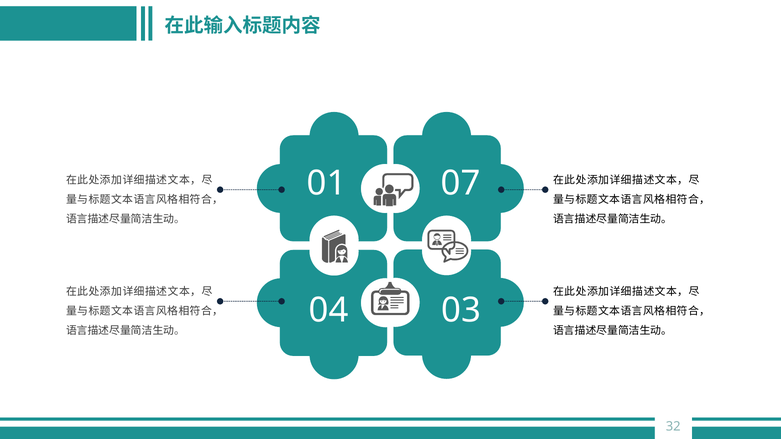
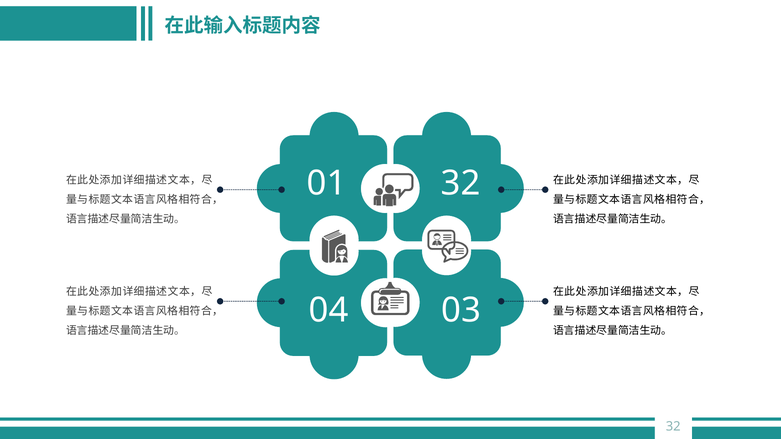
01 07: 07 -> 32
